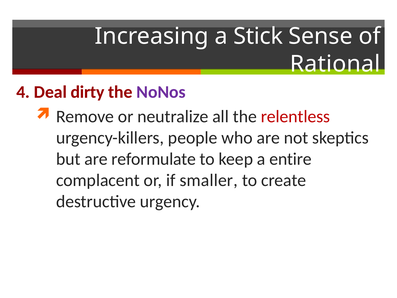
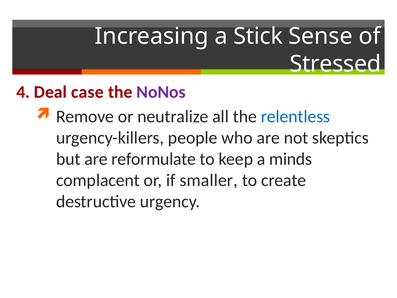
Rational: Rational -> Stressed
dirty: dirty -> case
relentless colour: red -> blue
entire: entire -> minds
